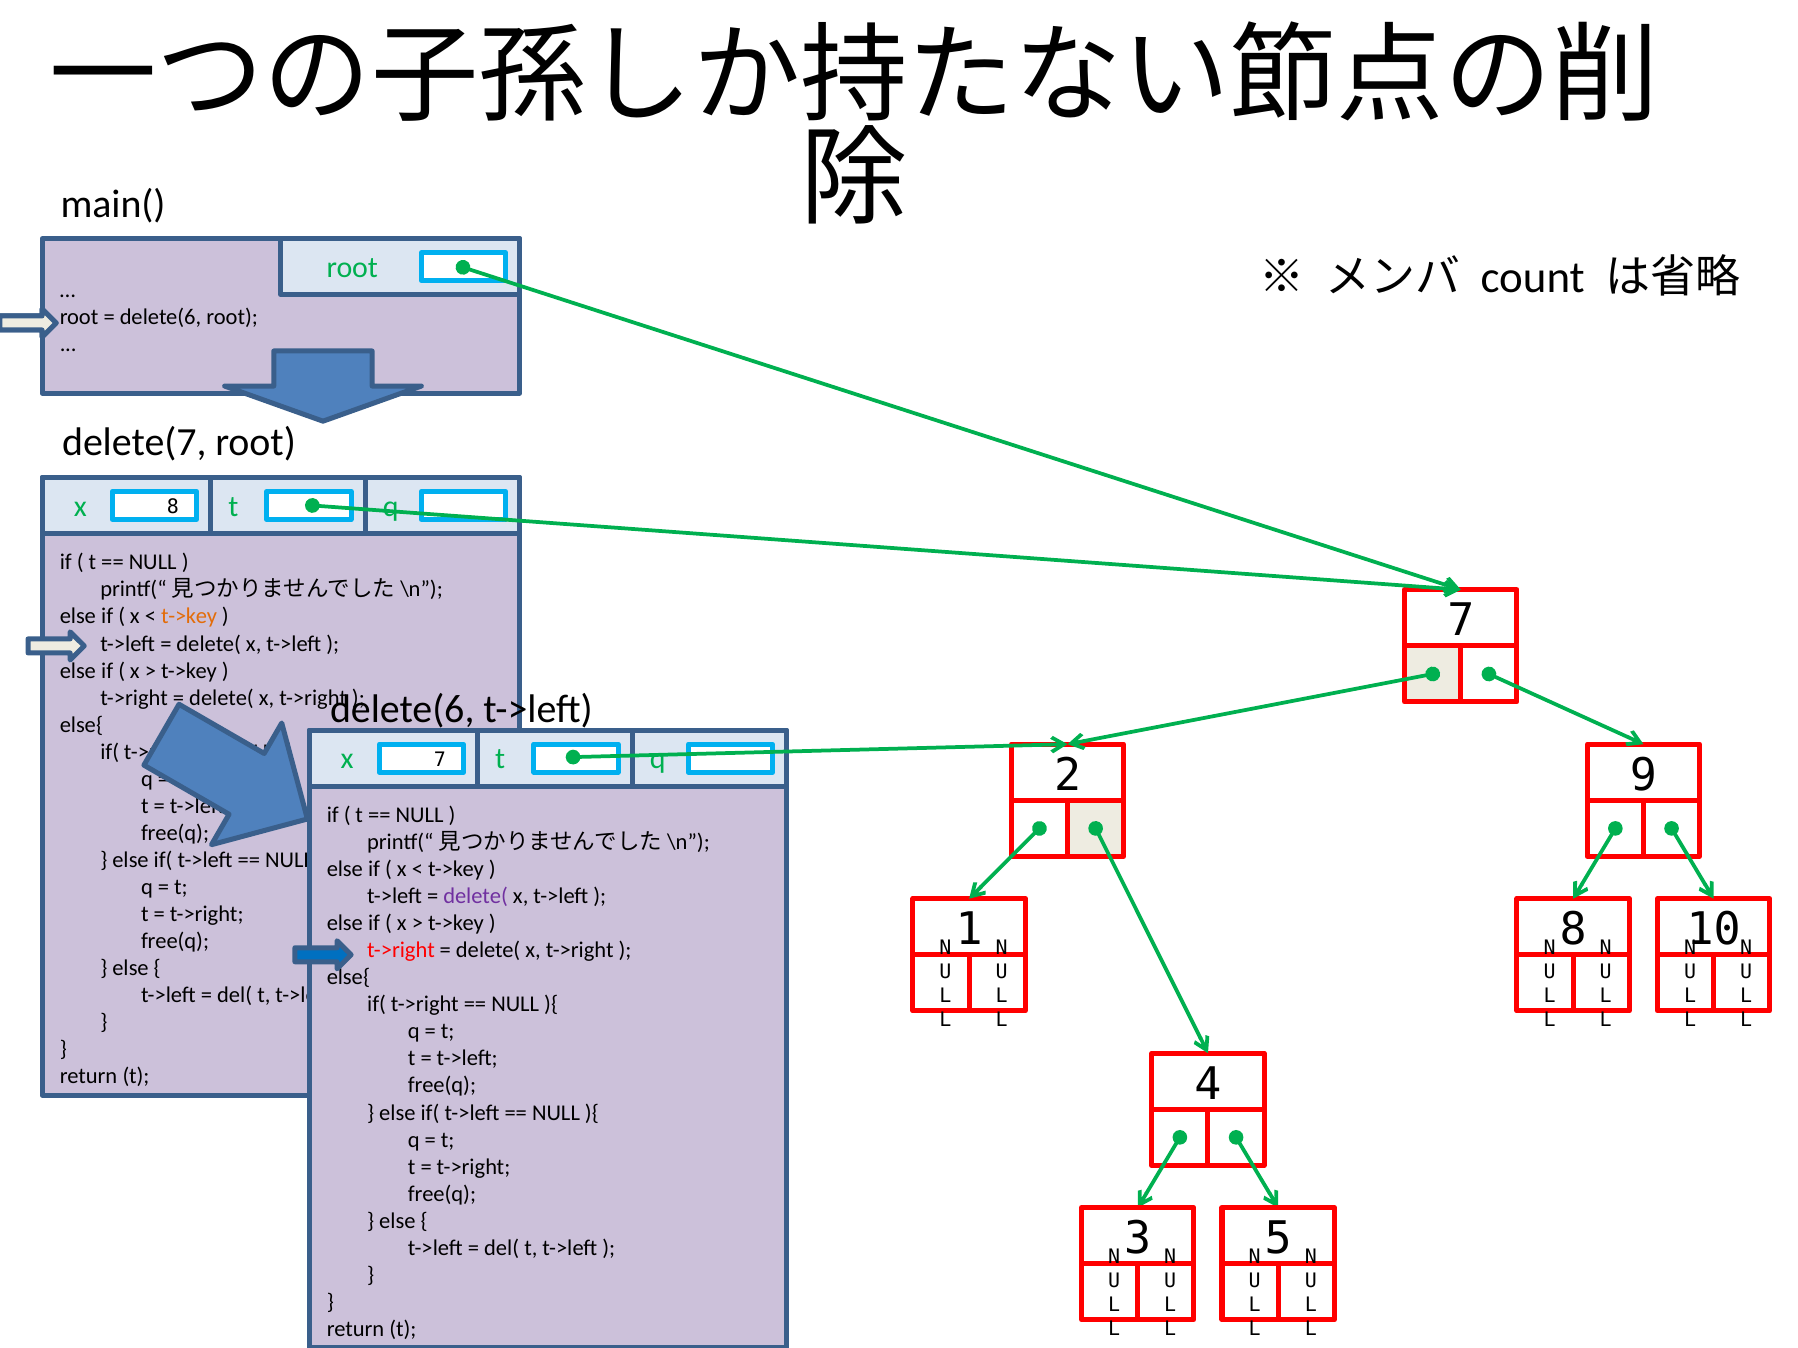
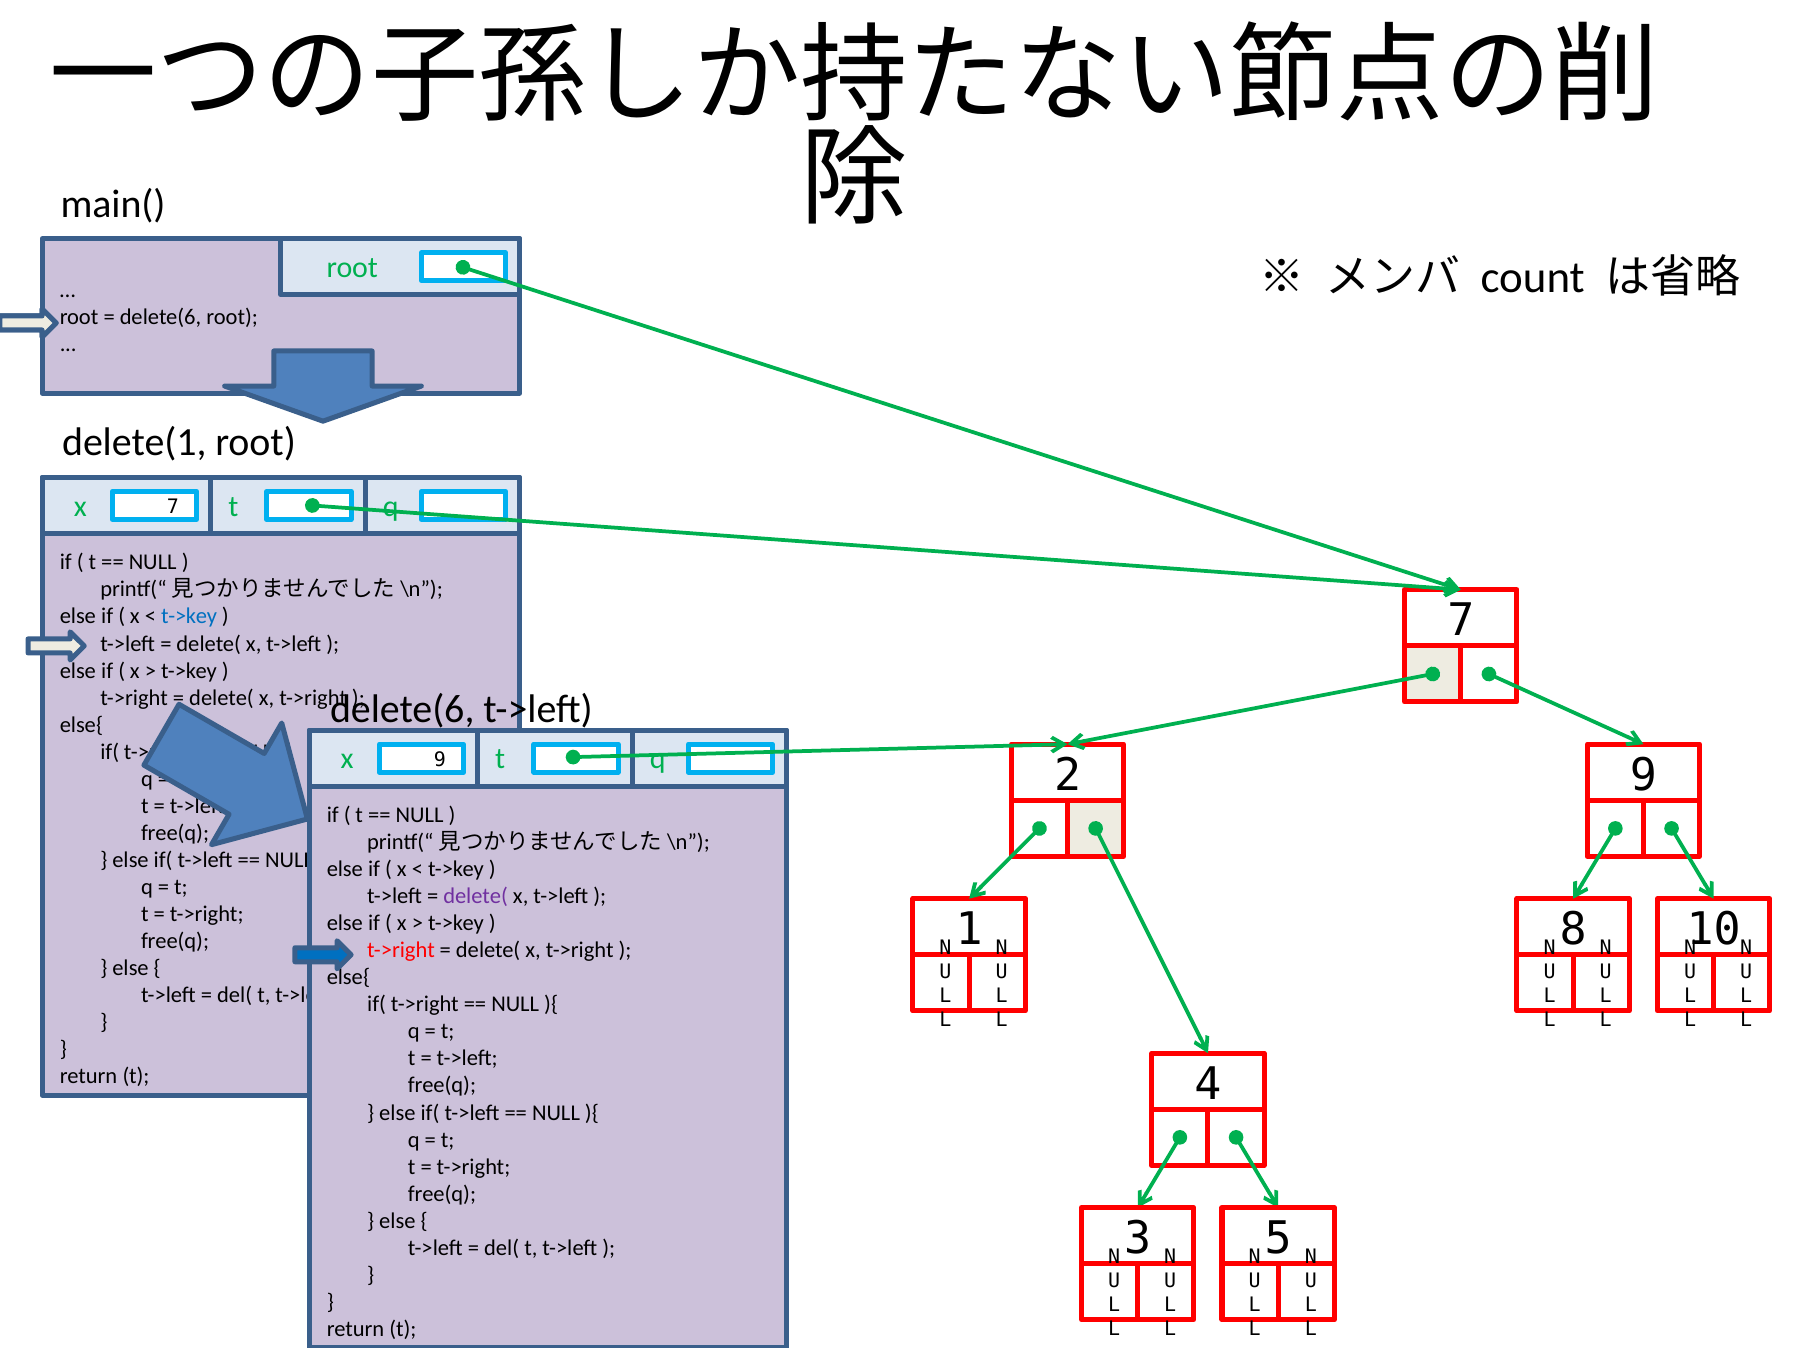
delete(7: delete(7 -> delete(1
x 8: 8 -> 7
t->key at (189, 617) colour: orange -> blue
x 7: 7 -> 9
